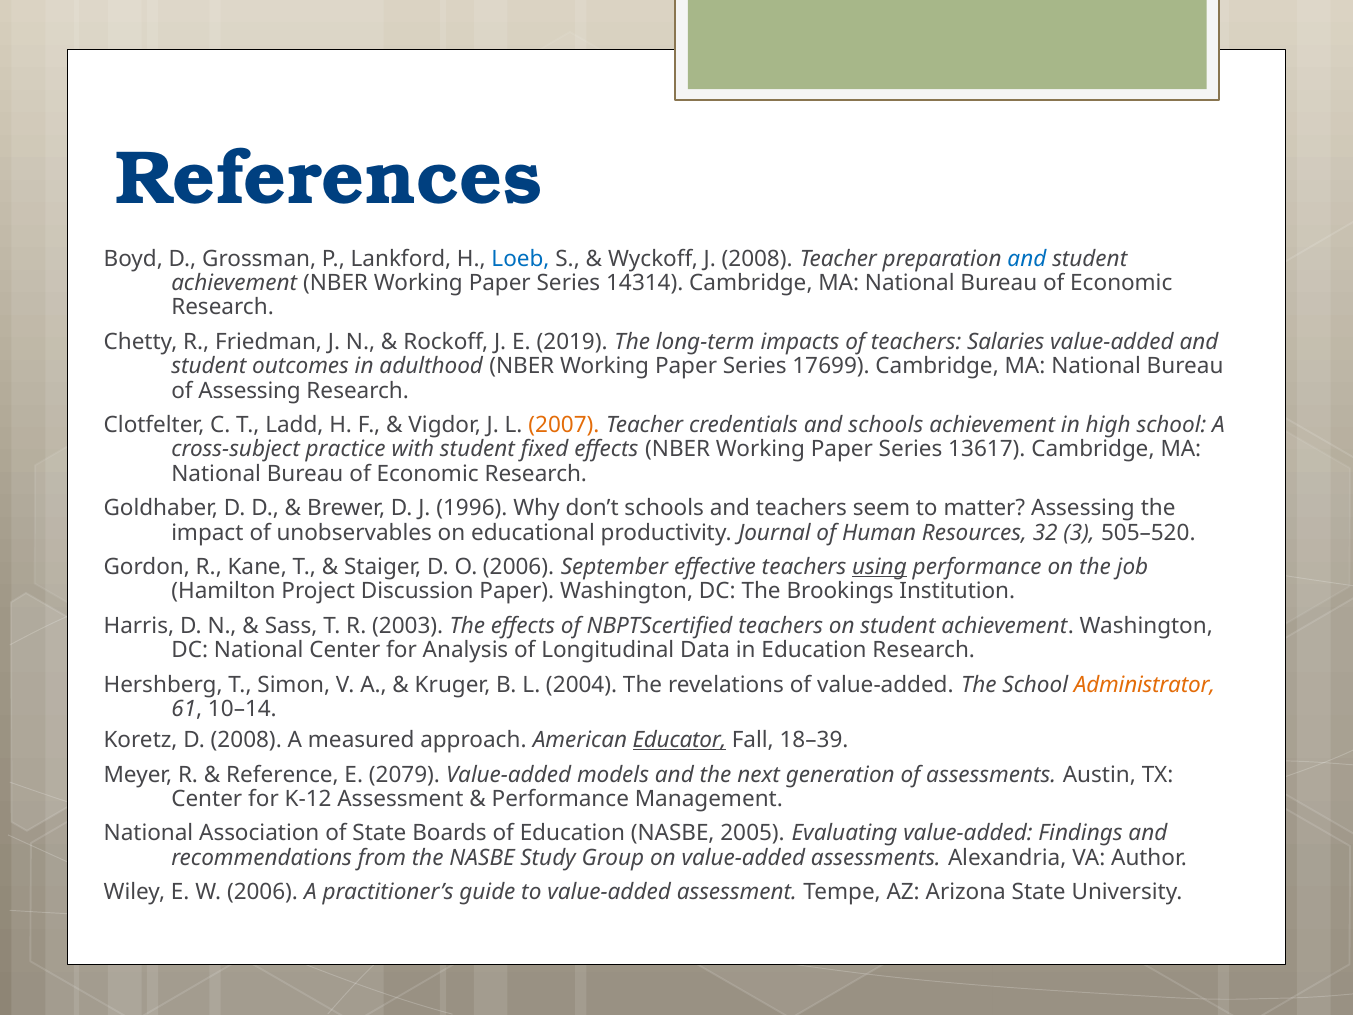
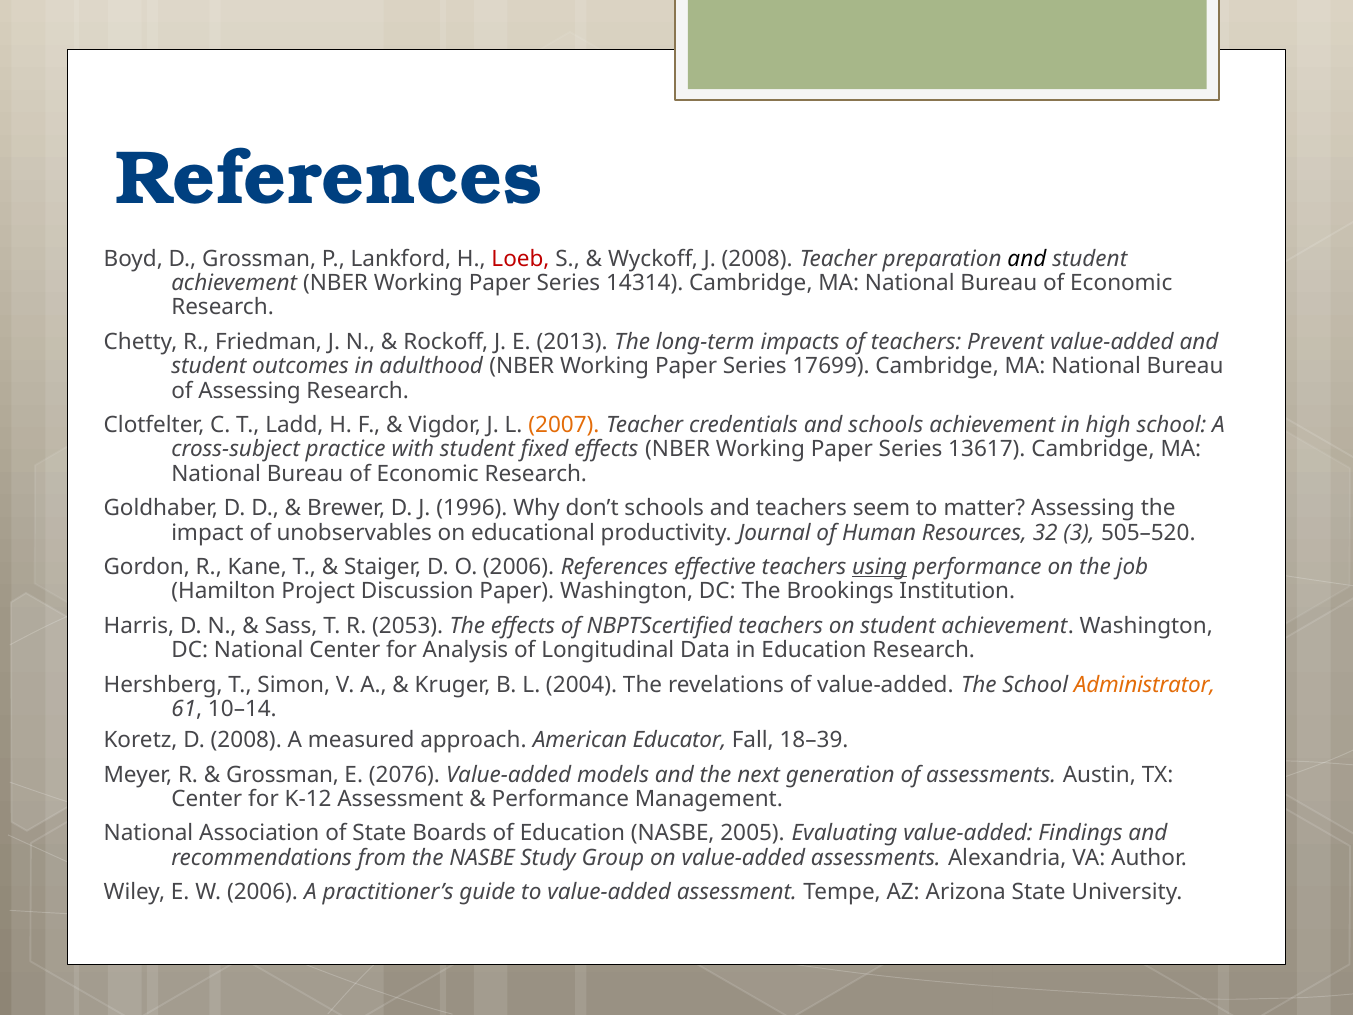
Loeb colour: blue -> red
and at (1027, 259) colour: blue -> black
2019: 2019 -> 2013
Salaries: Salaries -> Prevent
2006 September: September -> References
2003: 2003 -> 2053
Educator underline: present -> none
Reference at (282, 774): Reference -> Grossman
2079: 2079 -> 2076
